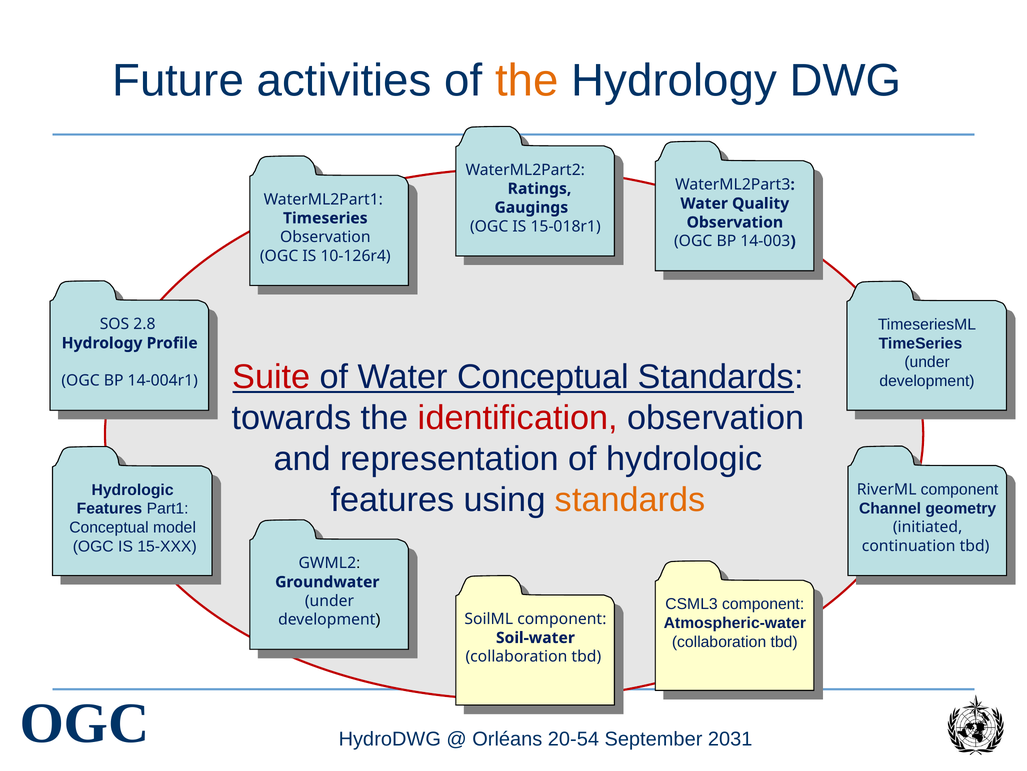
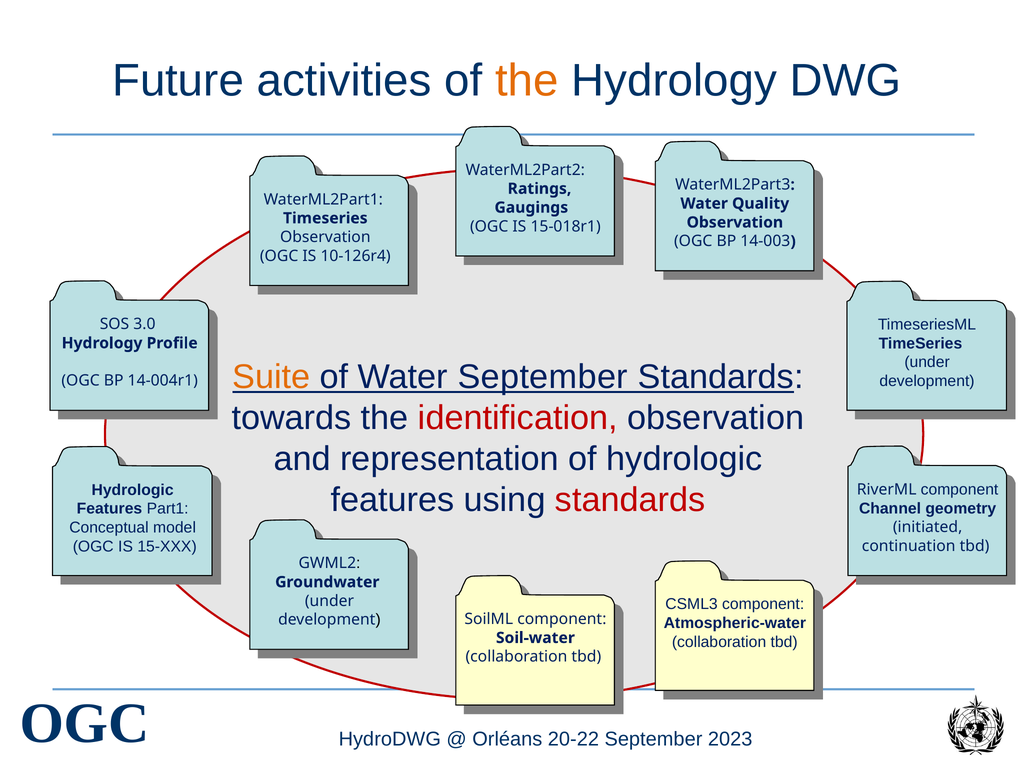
2.8: 2.8 -> 3.0
Suite colour: red -> orange
Water Conceptual: Conceptual -> September
standards at (630, 500) colour: orange -> red
20-54: 20-54 -> 20-22
2031: 2031 -> 2023
